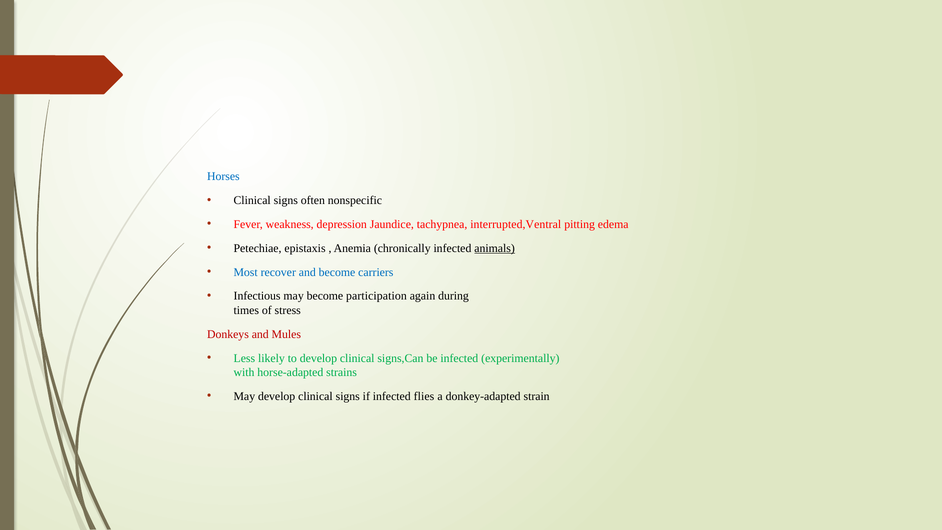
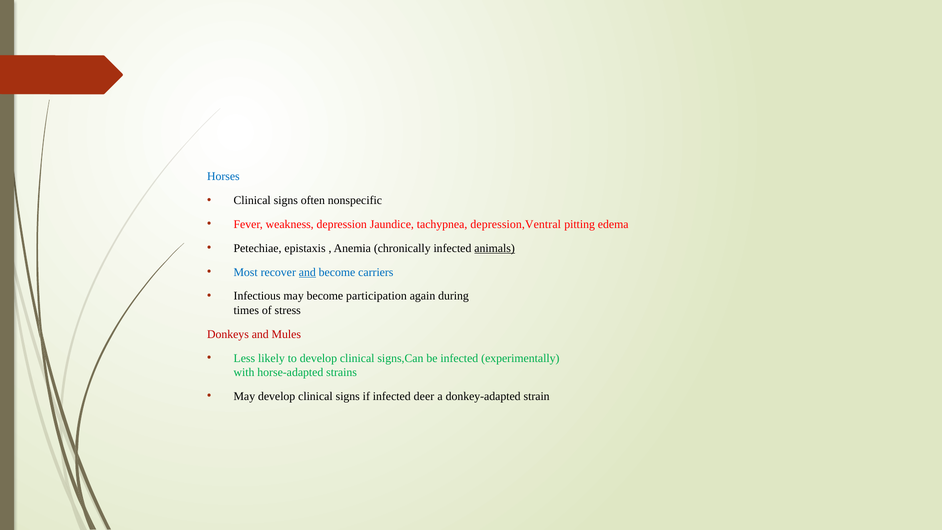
interrupted,Ventral: interrupted,Ventral -> depression,Ventral
and at (307, 272) underline: none -> present
flies: flies -> deer
